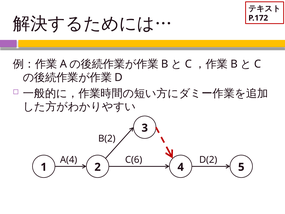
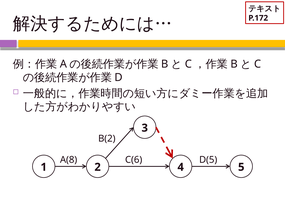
A(4: A(4 -> A(8
D(2: D(2 -> D(5
